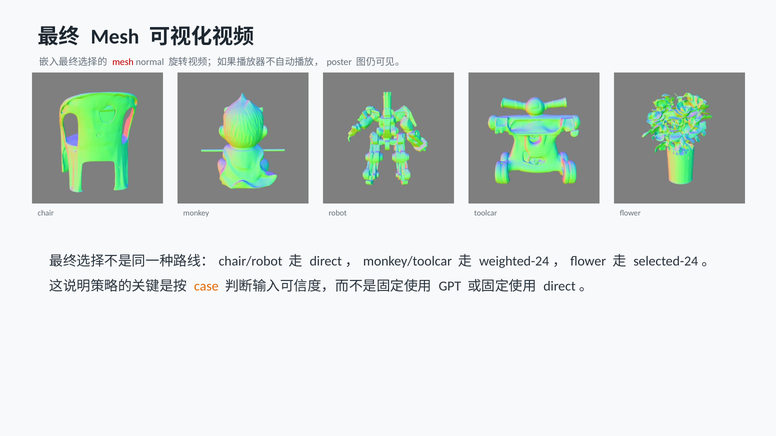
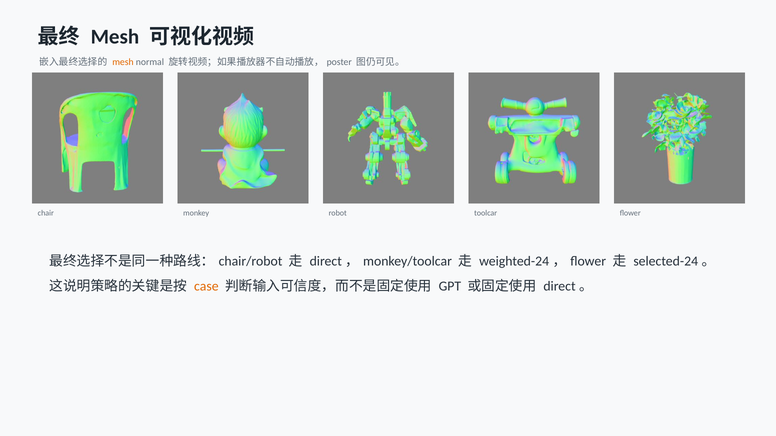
mesh at (123, 62) colour: red -> orange
